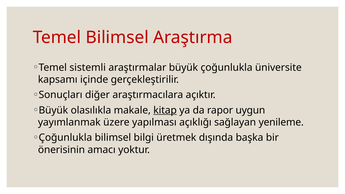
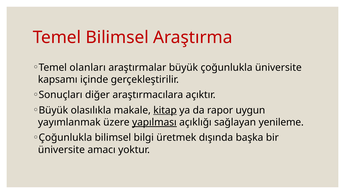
sistemli: sistemli -> olanları
yapılması underline: none -> present
önerisinin at (61, 150): önerisinin -> üniversite
